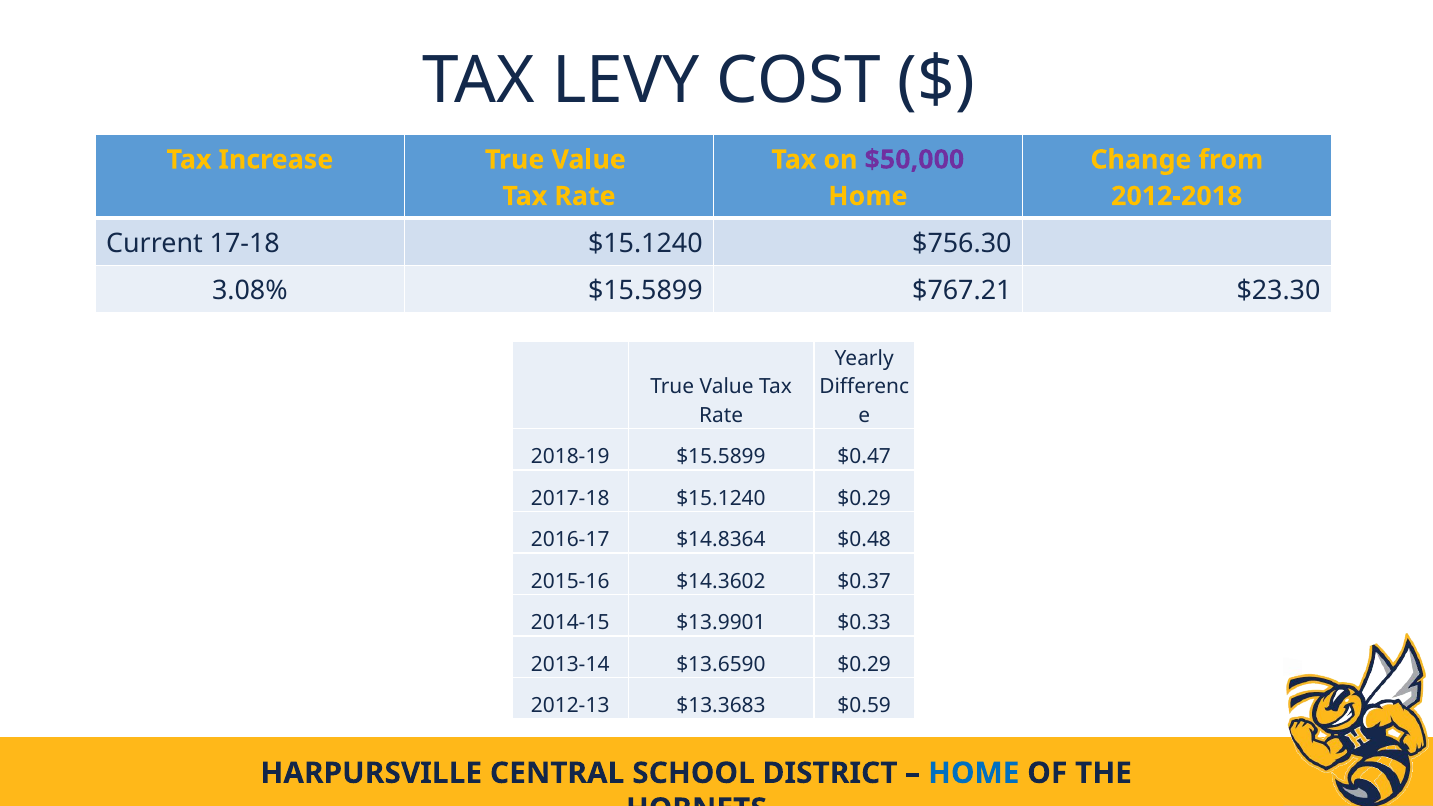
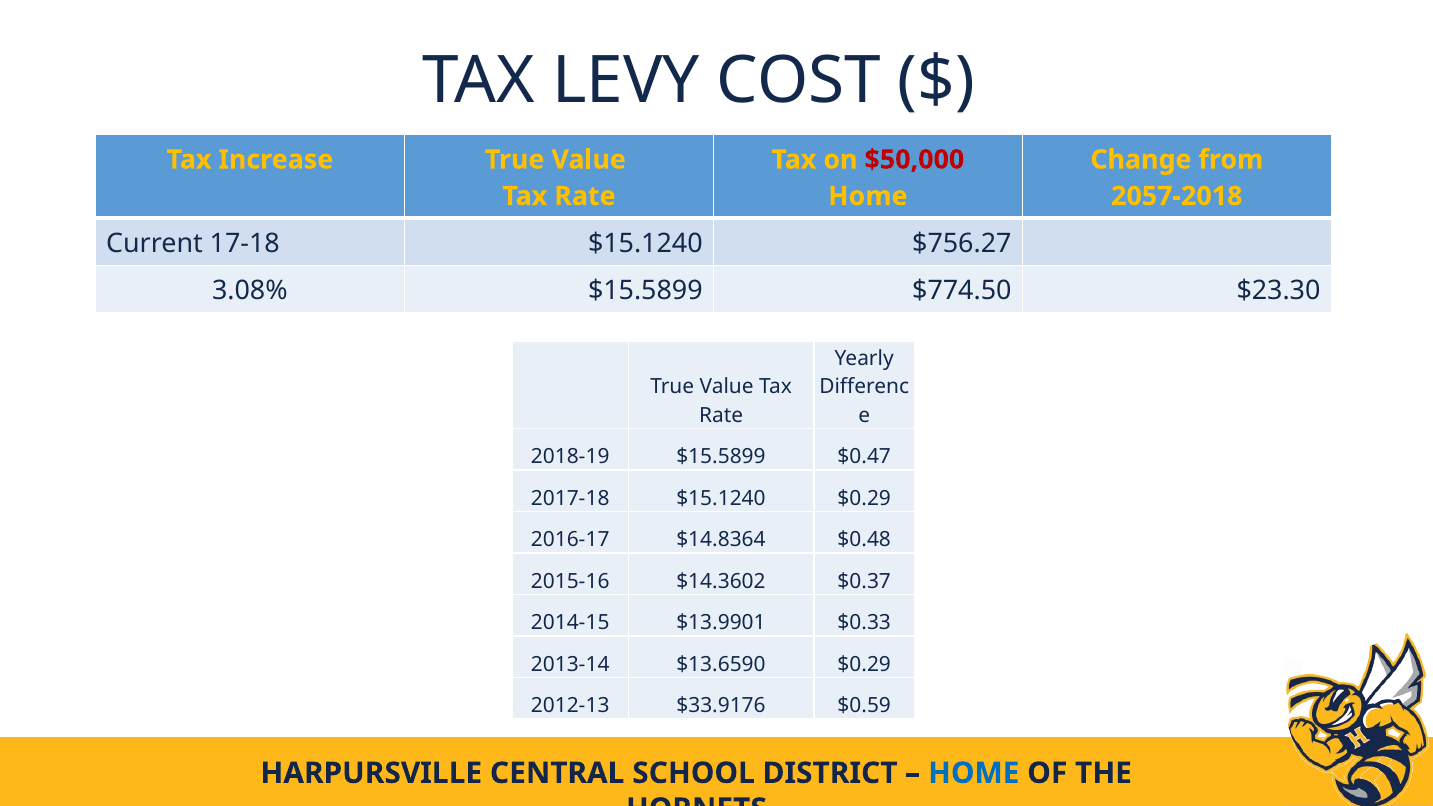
$50,000 colour: purple -> red
2012-2018: 2012-2018 -> 2057-2018
$756.30: $756.30 -> $756.27
$767.21: $767.21 -> $774.50
$13.3683: $13.3683 -> $33.9176
